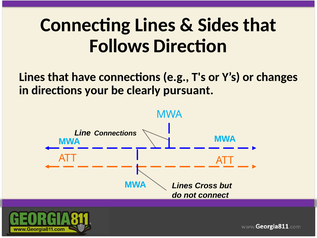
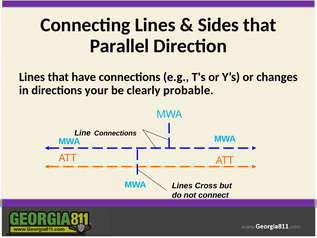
Follows: Follows -> Parallel
pursuant: pursuant -> probable
